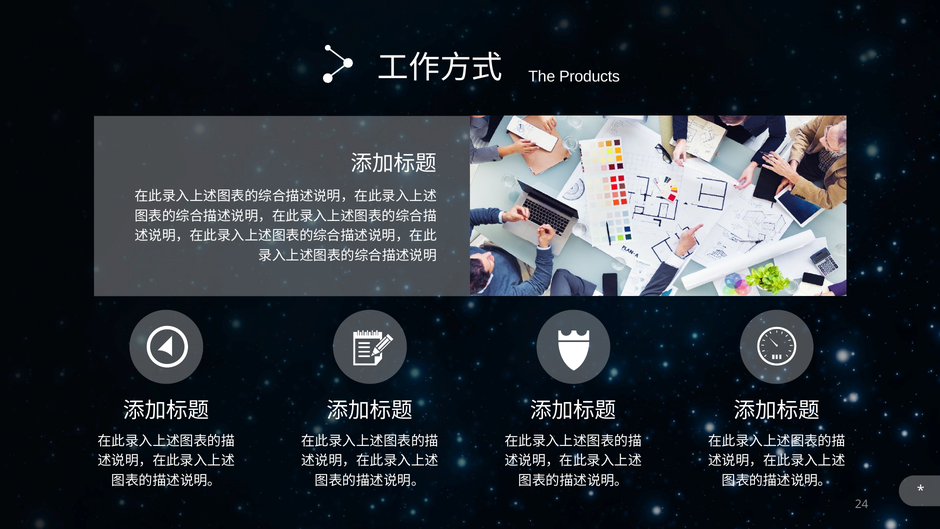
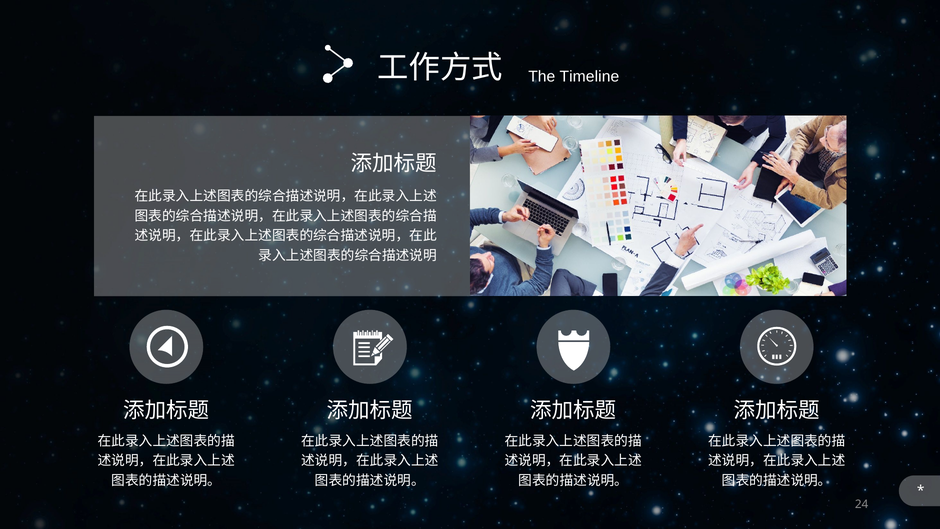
Products: Products -> Timeline
